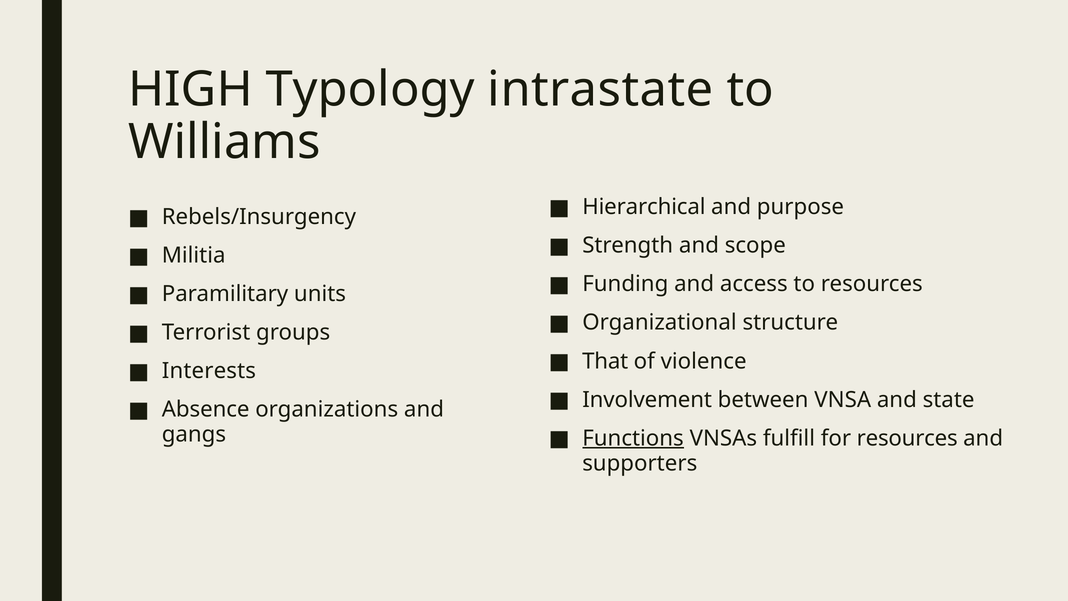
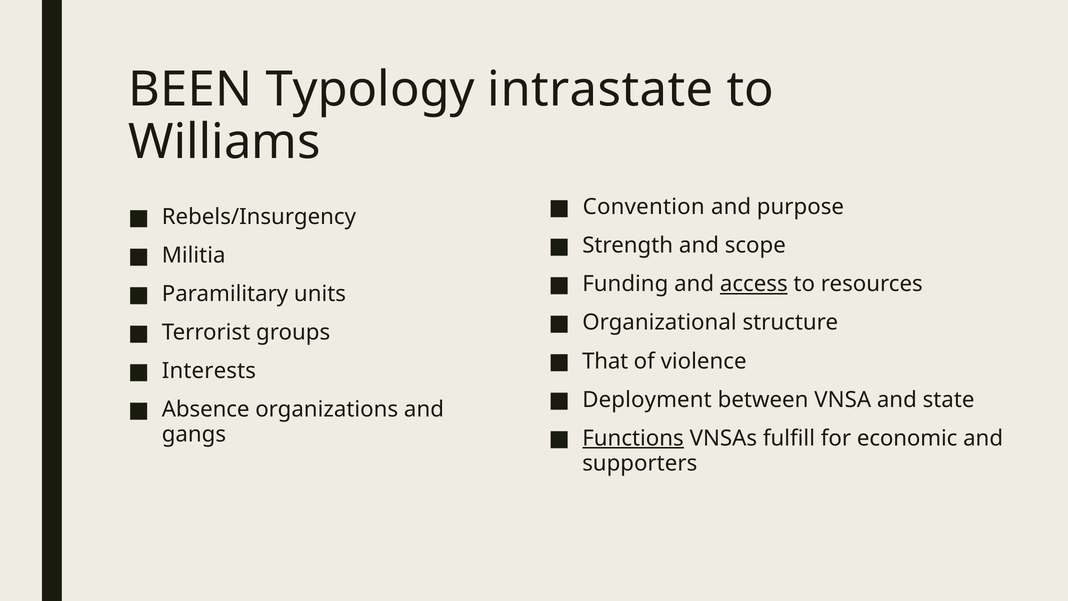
HIGH: HIGH -> BEEN
Hierarchical: Hierarchical -> Convention
access underline: none -> present
Involvement: Involvement -> Deployment
for resources: resources -> economic
